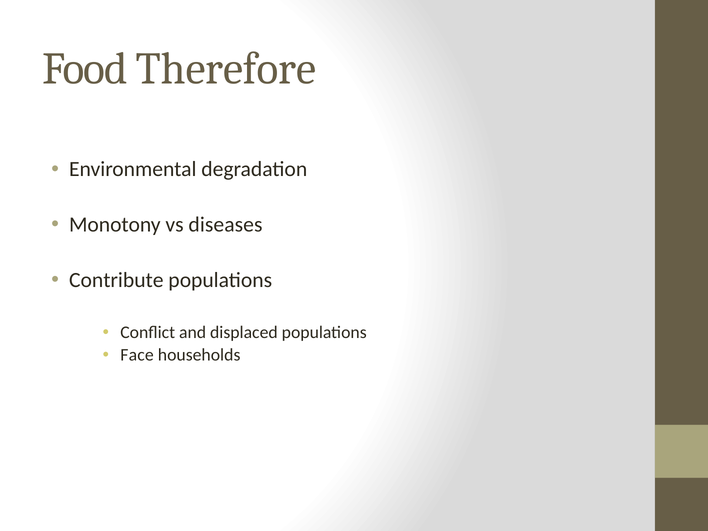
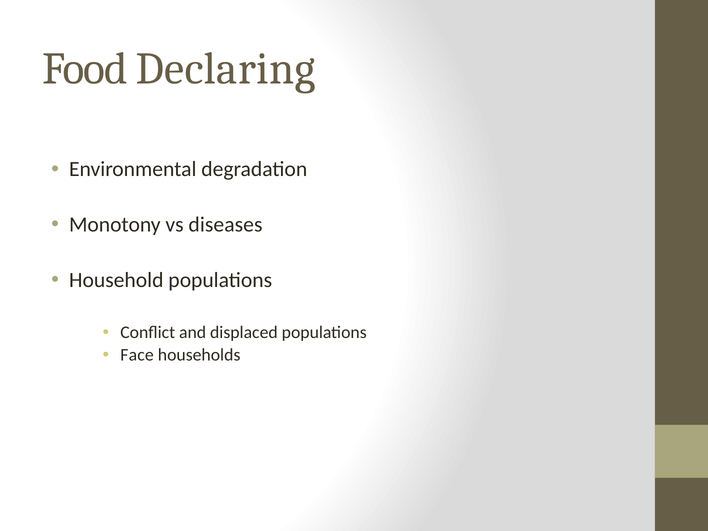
Therefore: Therefore -> Declaring
Contribute: Contribute -> Household
